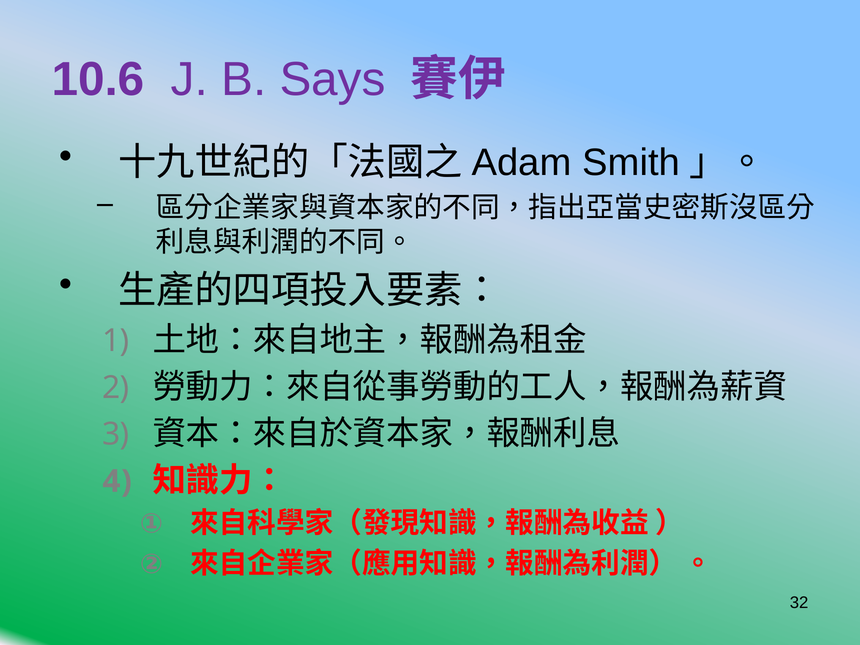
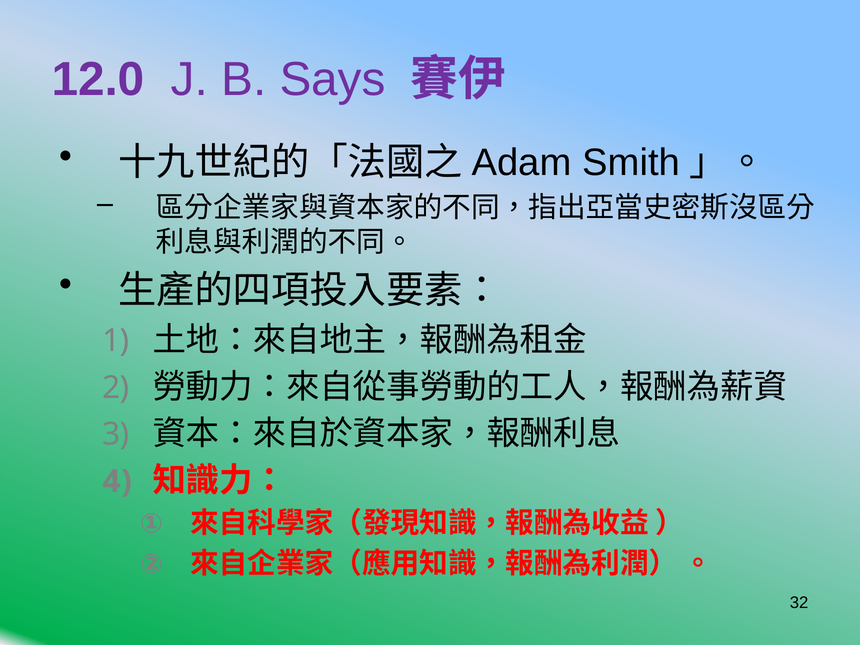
10.6: 10.6 -> 12.0
